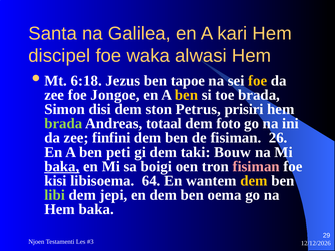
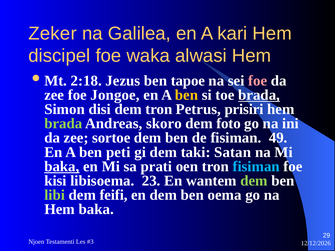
Santa: Santa -> Zeker
6:18: 6:18 -> 2:18
foe at (258, 81) colour: yellow -> pink
brada at (259, 95) underline: none -> present
dem ston: ston -> tron
totaal: totaal -> skoro
finfini: finfini -> sortoe
26: 26 -> 49
Bouw: Bouw -> Satan
boigi: boigi -> prati
fisiman at (256, 167) colour: pink -> light blue
64: 64 -> 23
dem at (254, 181) colour: yellow -> light green
jepi: jepi -> feifi
